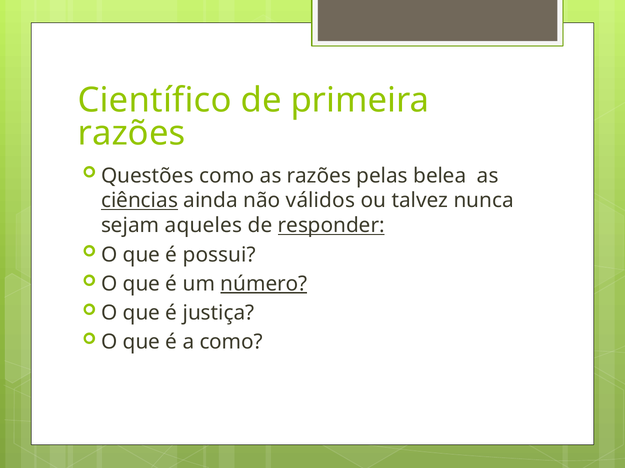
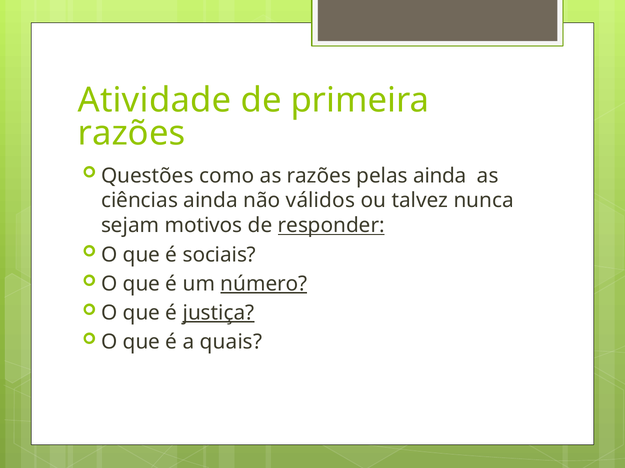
Científico: Científico -> Atividade
pelas belea: belea -> ainda
ciências underline: present -> none
aqueles: aqueles -> motivos
possui: possui -> sociais
justiça underline: none -> present
a como: como -> quais
